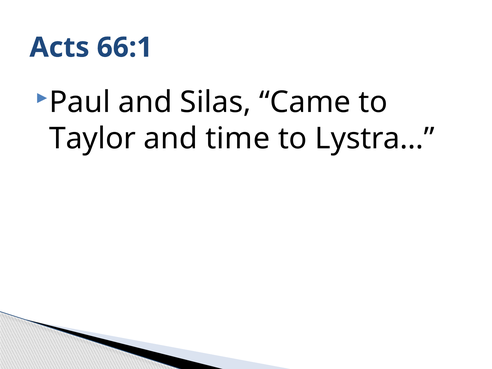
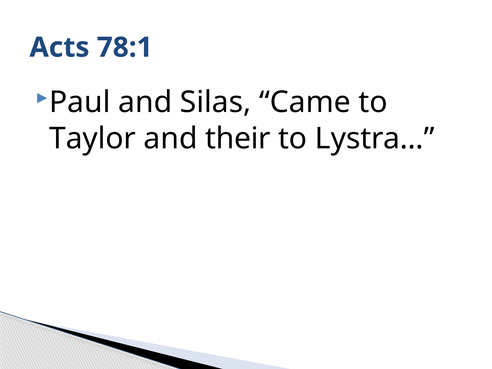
66:1: 66:1 -> 78:1
time: time -> their
